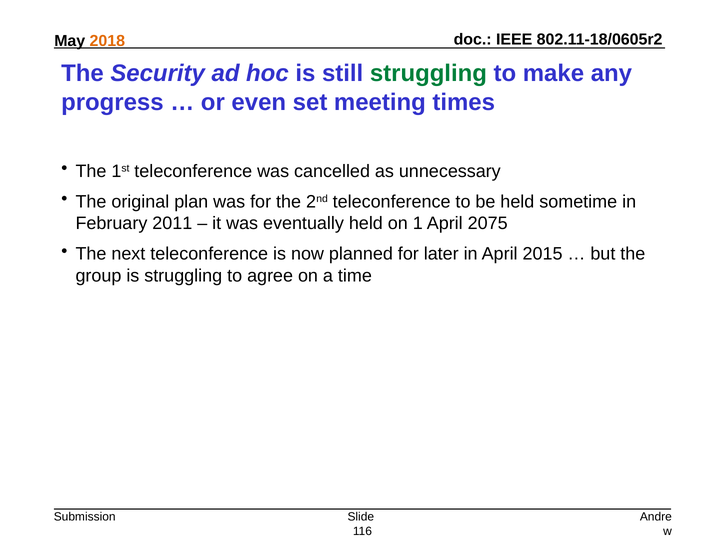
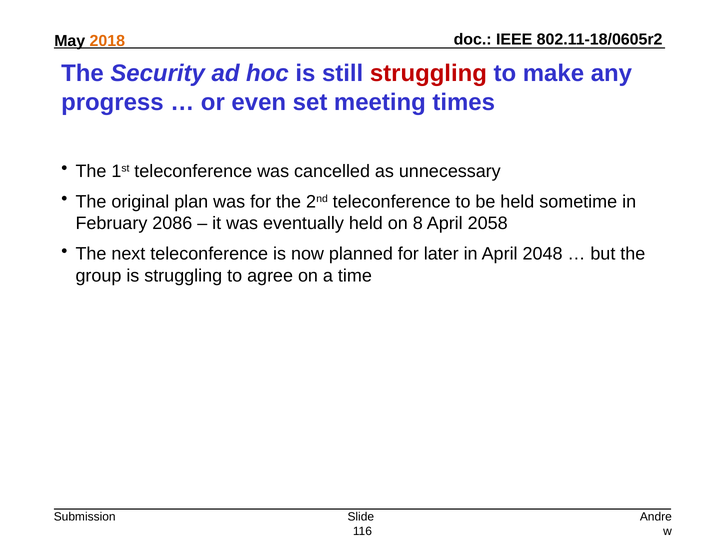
struggling at (428, 74) colour: green -> red
2011: 2011 -> 2086
1: 1 -> 8
2075: 2075 -> 2058
2015: 2015 -> 2048
